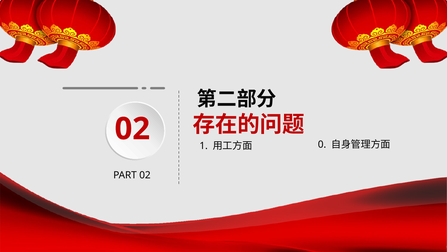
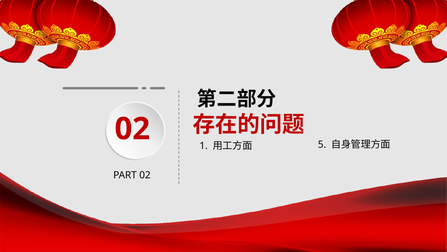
0: 0 -> 5
